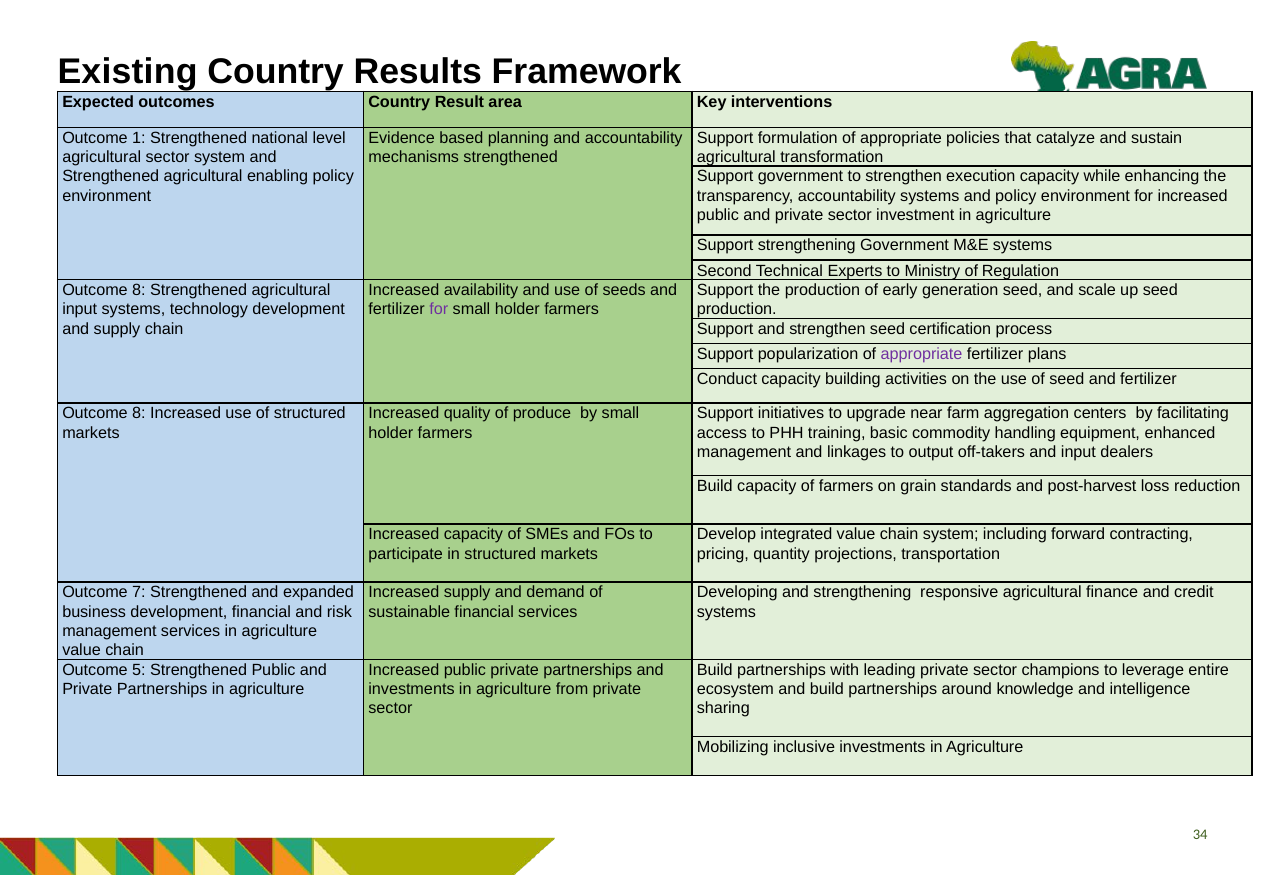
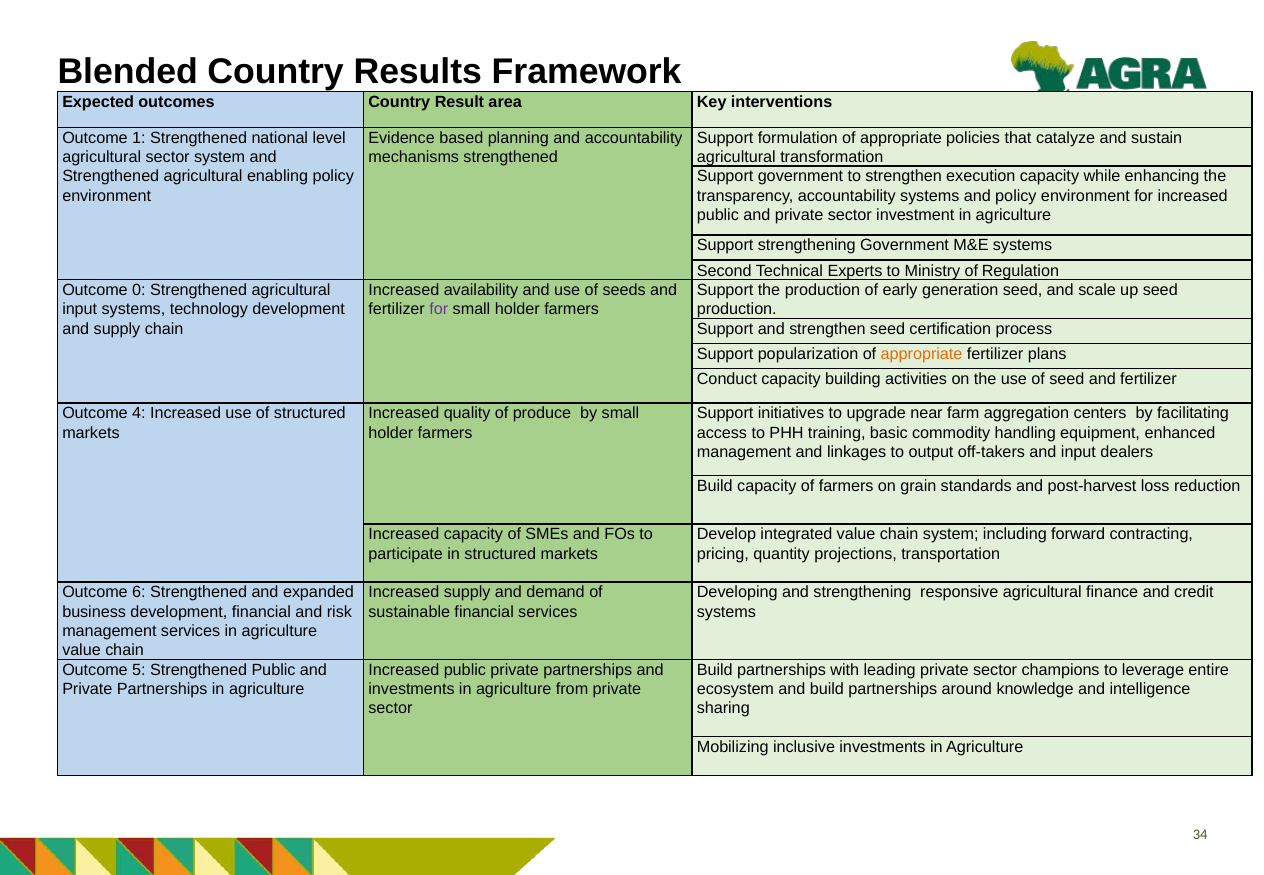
Existing: Existing -> Blended
8 at (139, 290): 8 -> 0
appropriate at (922, 354) colour: purple -> orange
8 at (139, 414): 8 -> 4
7: 7 -> 6
